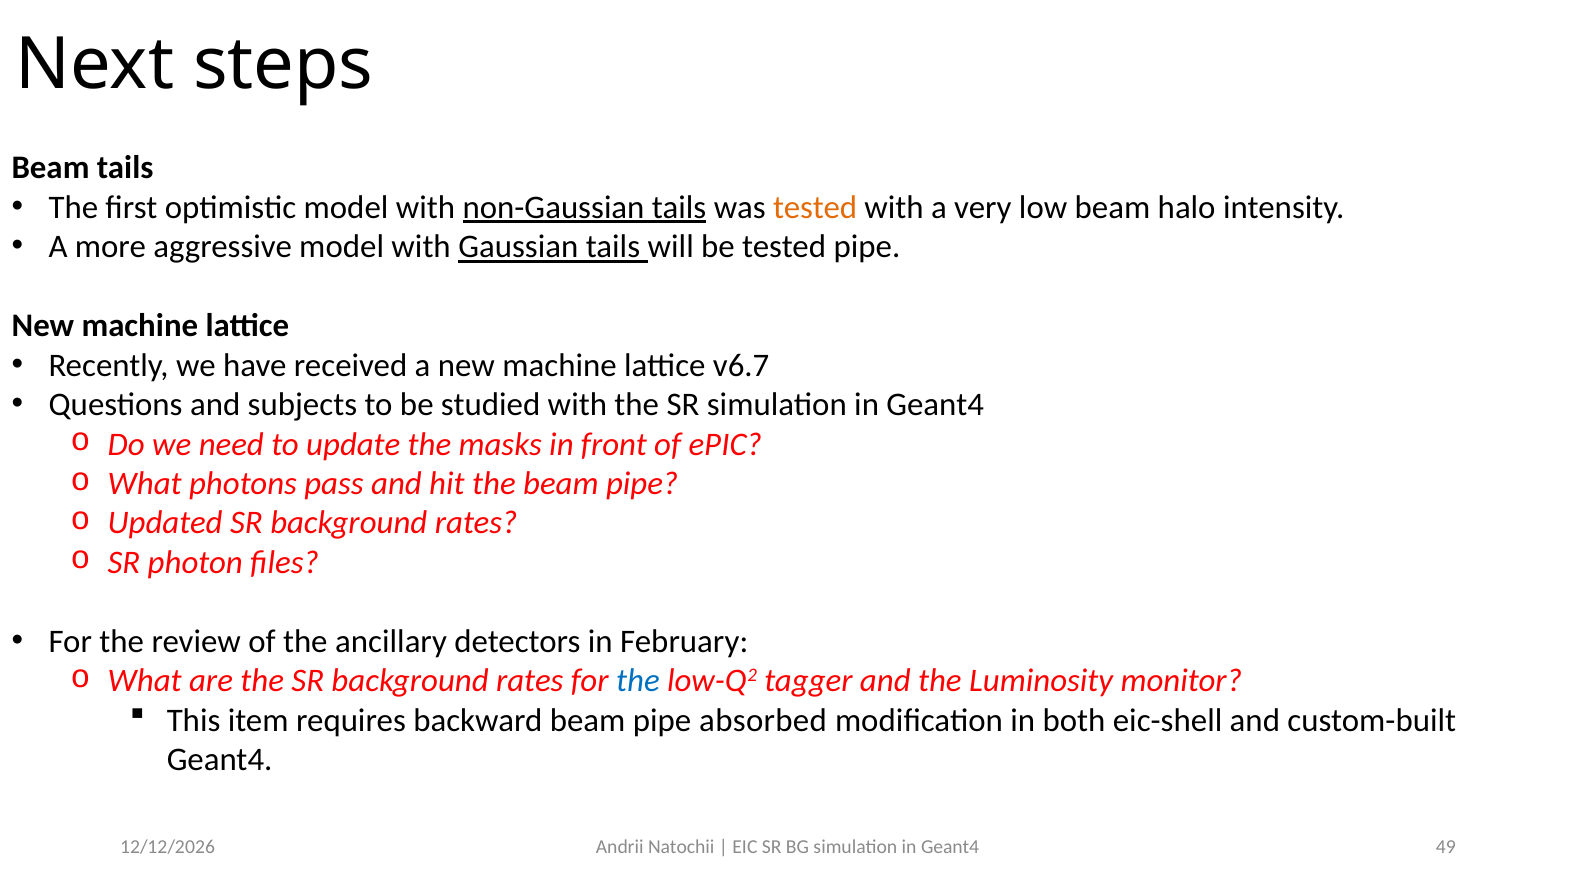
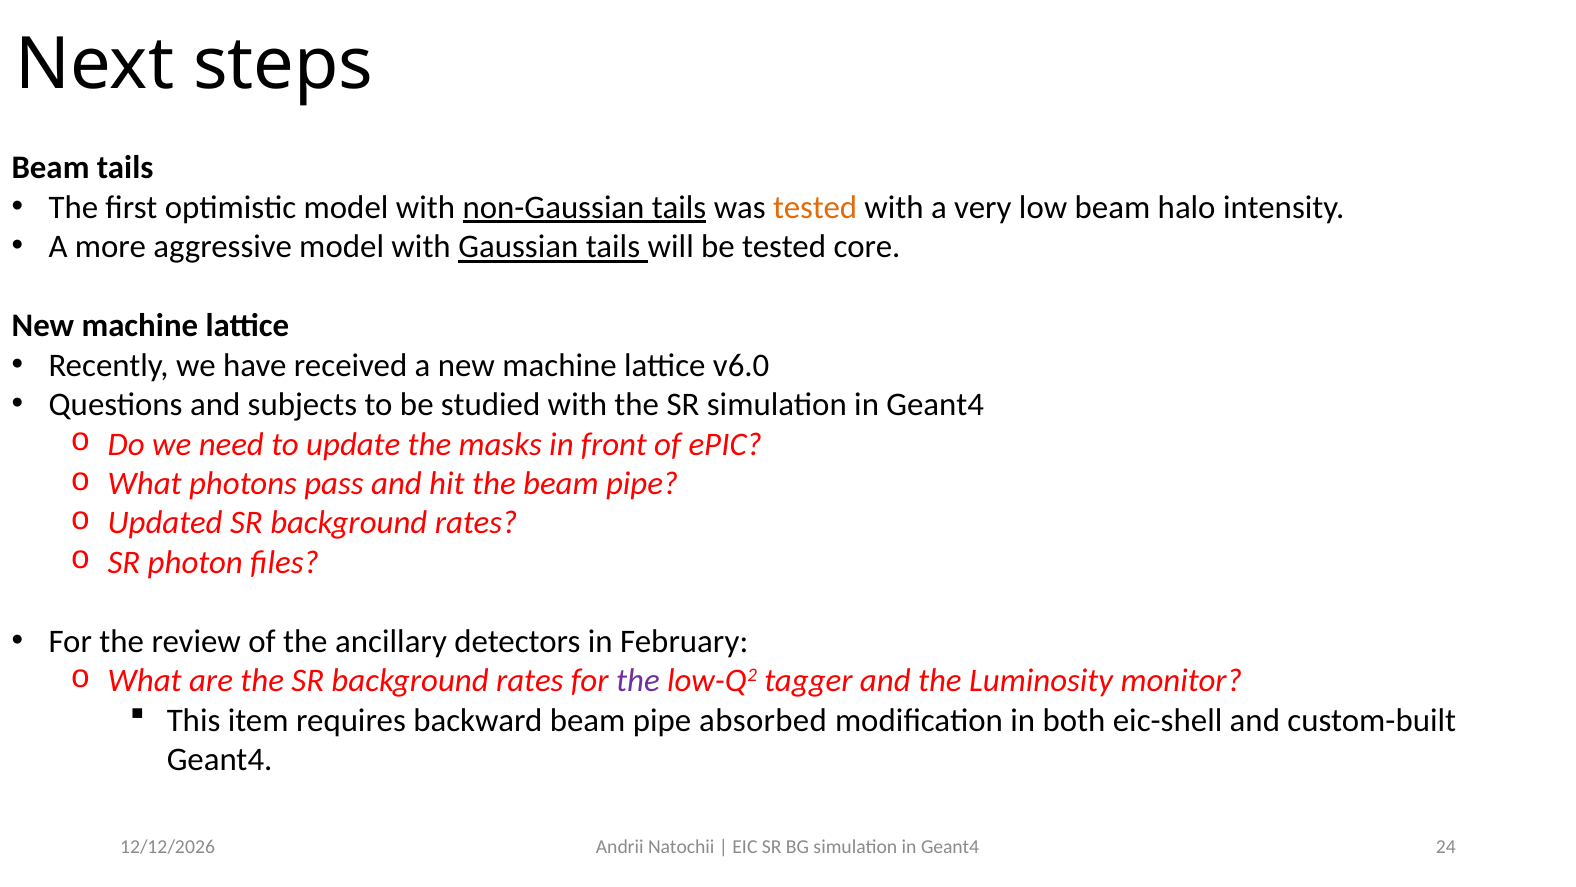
tested pipe: pipe -> core
v6.7: v6.7 -> v6.0
the at (638, 680) colour: blue -> purple
49: 49 -> 24
